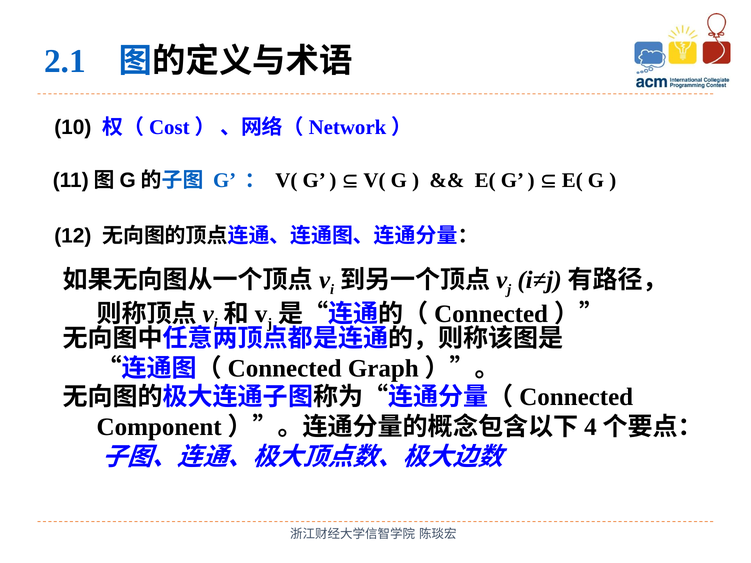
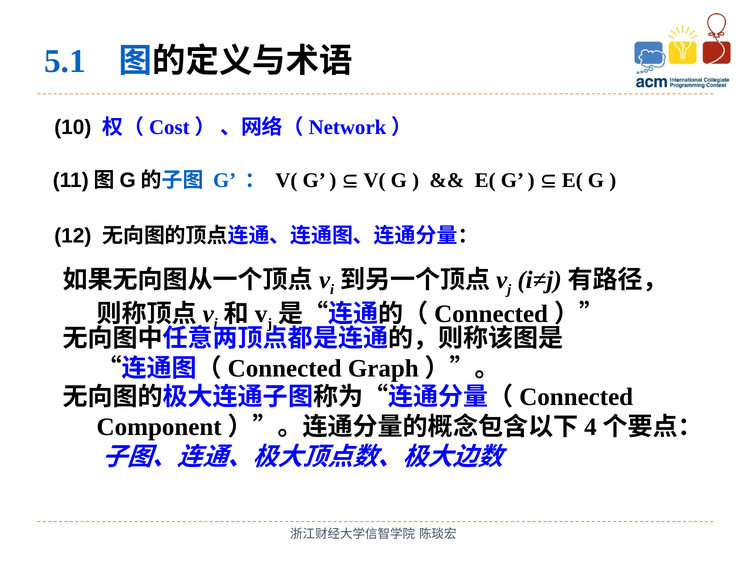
2.1: 2.1 -> 5.1
